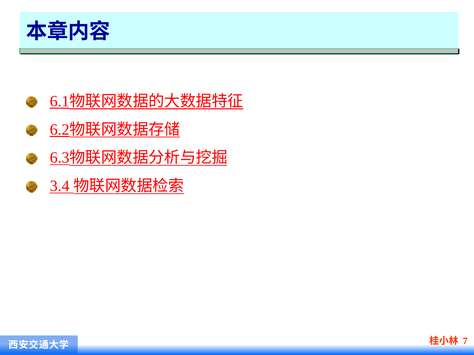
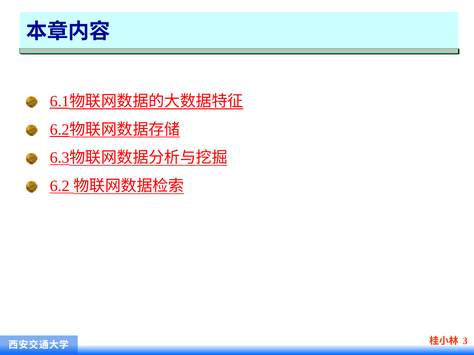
3.4: 3.4 -> 6.2
7: 7 -> 3
